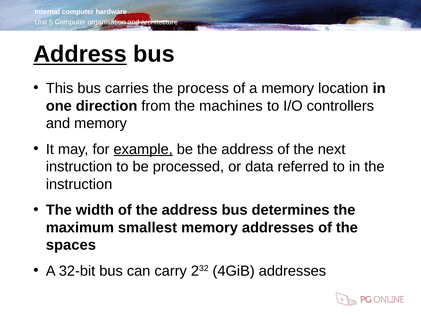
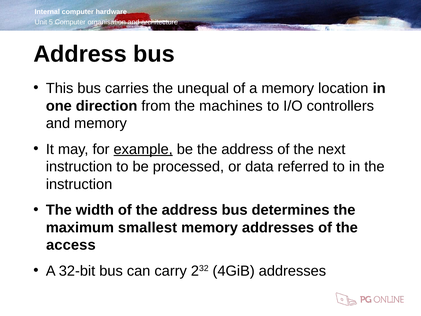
Address at (80, 54) underline: present -> none
process: process -> unequal
spaces: spaces -> access
